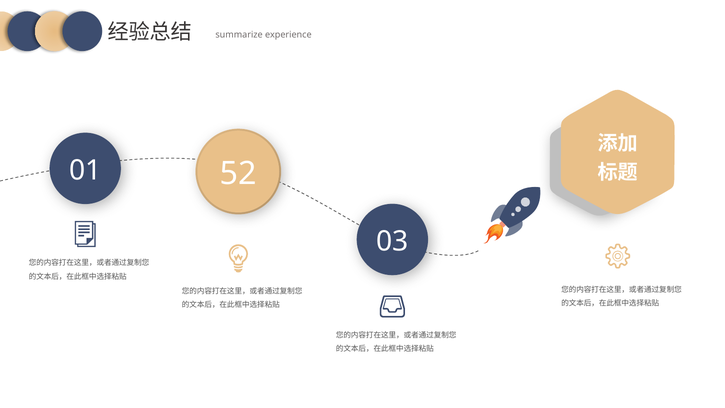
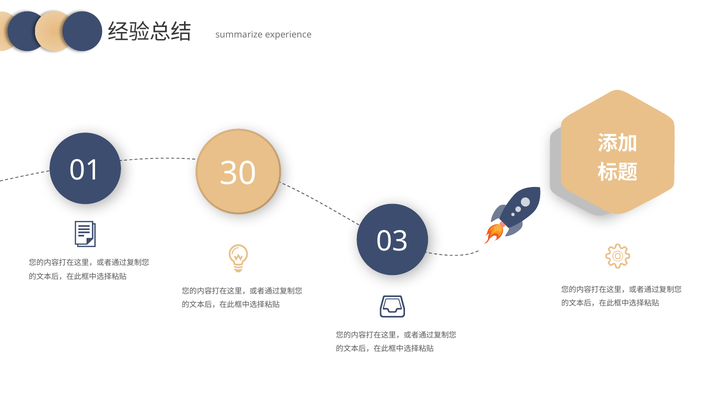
52: 52 -> 30
